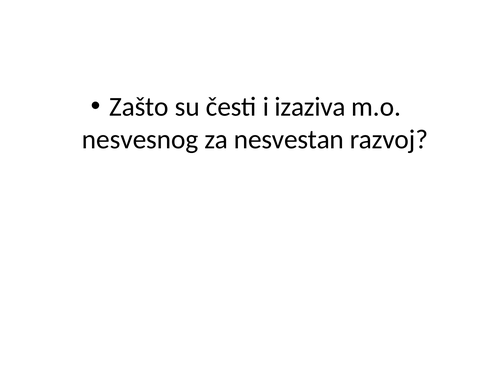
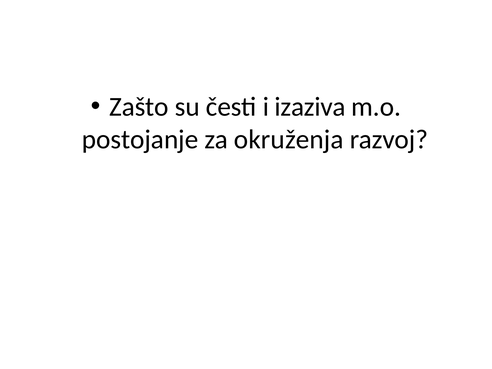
nesvesnog: nesvesnog -> postojanje
nesvestan: nesvestan -> okruženja
